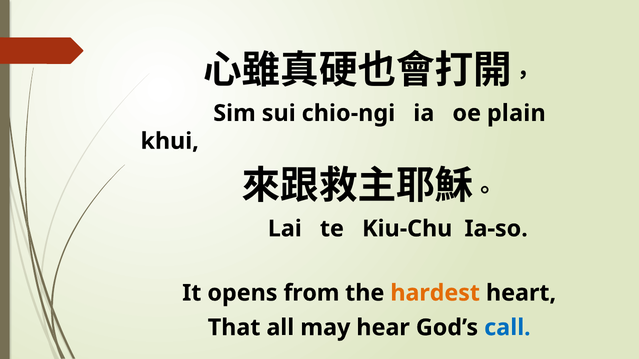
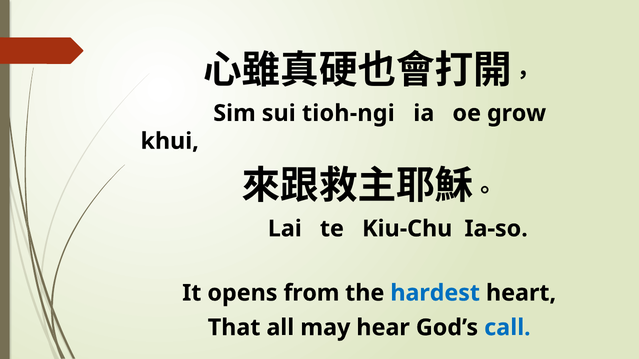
chio-ngi: chio-ngi -> tioh-ngi
plain: plain -> grow
hardest colour: orange -> blue
